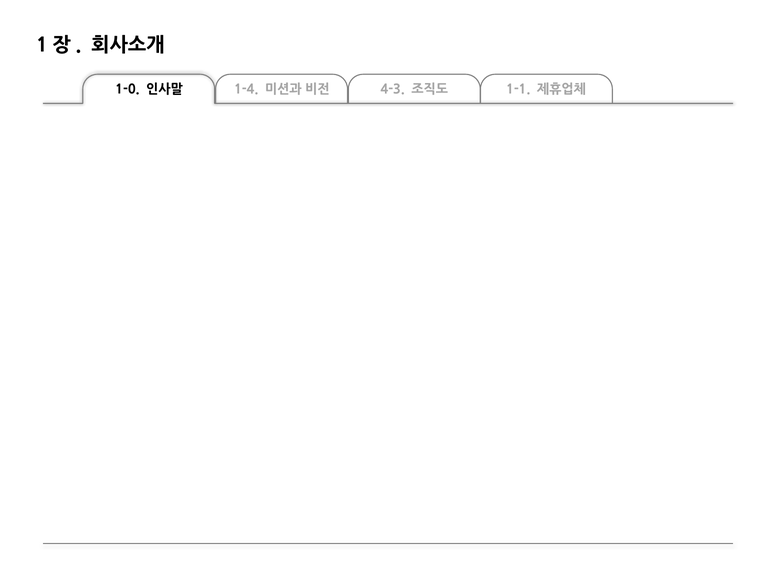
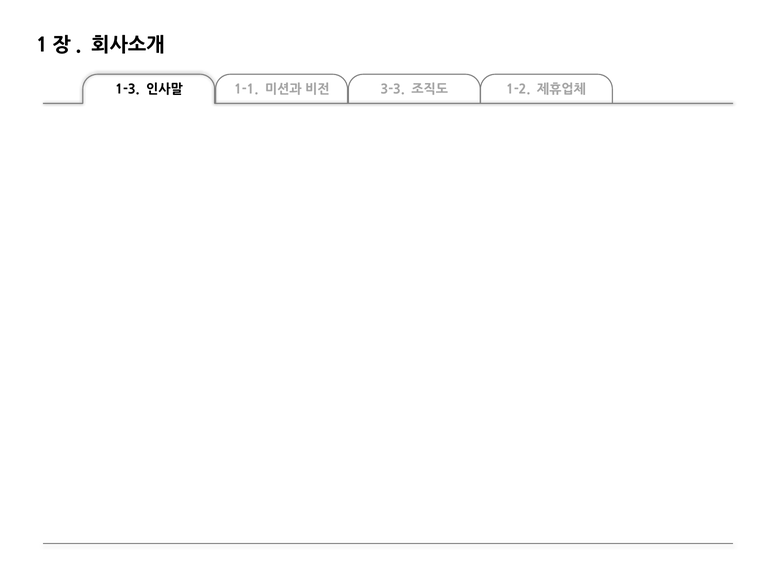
1-0: 1-0 -> 1-3
1-4: 1-4 -> 1-1
4-3: 4-3 -> 3-3
1-1: 1-1 -> 1-2
